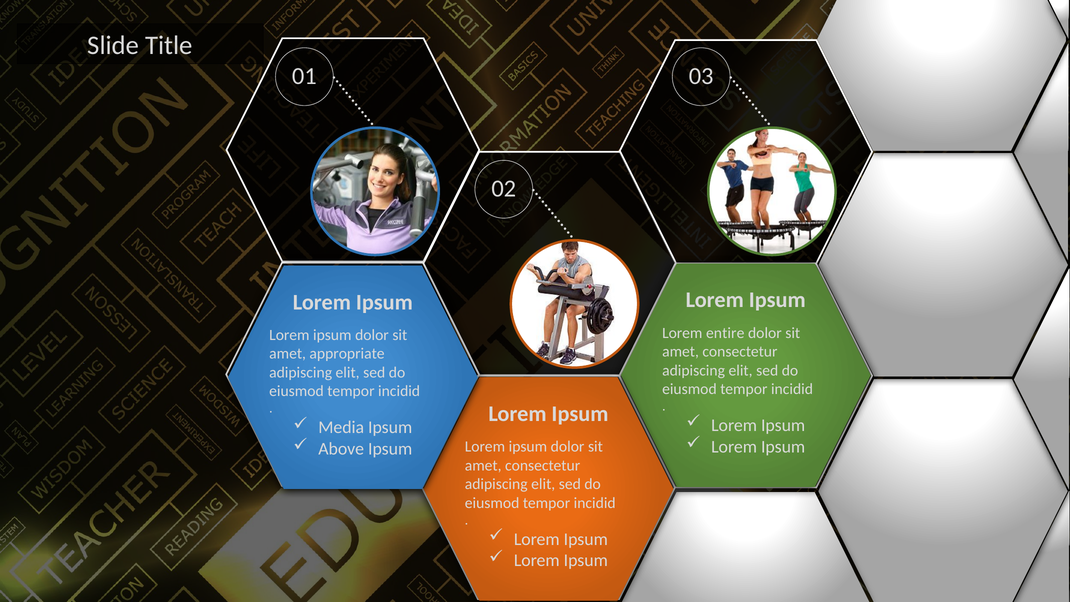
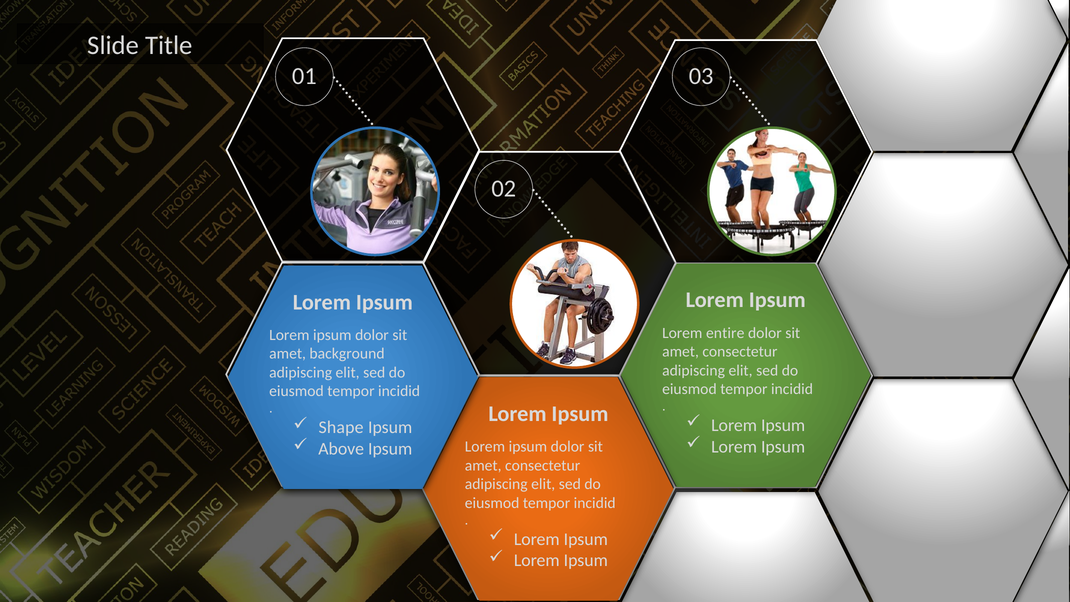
appropriate: appropriate -> background
Media: Media -> Shape
